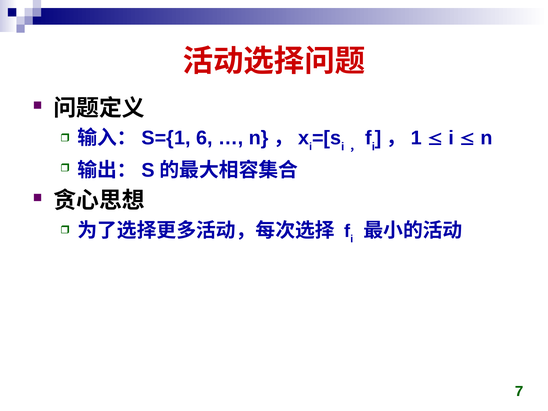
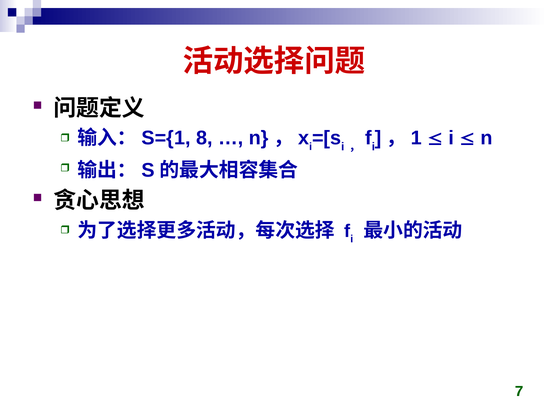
6: 6 -> 8
